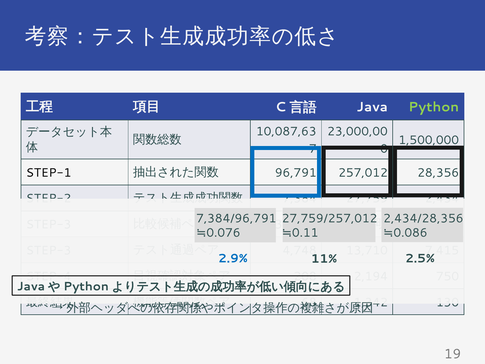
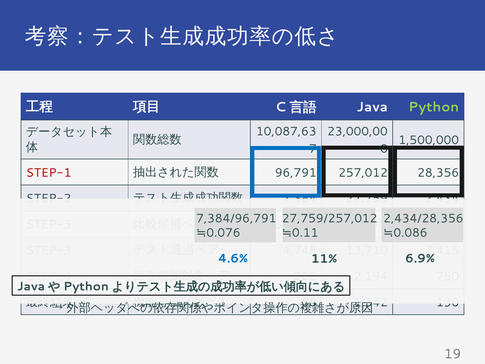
STEP-1 colour: black -> red
2.9%: 2.9% -> 4.6%
2.5%: 2.5% -> 6.9%
